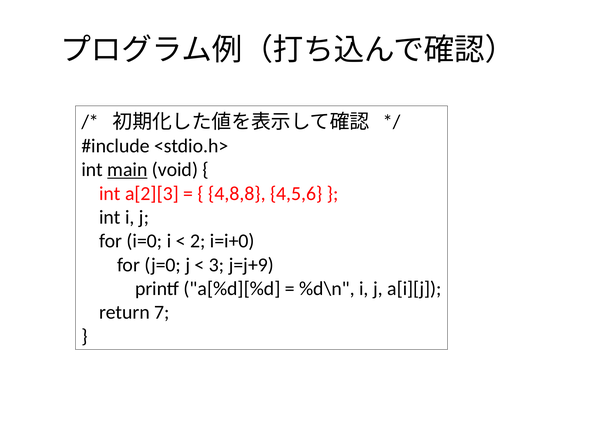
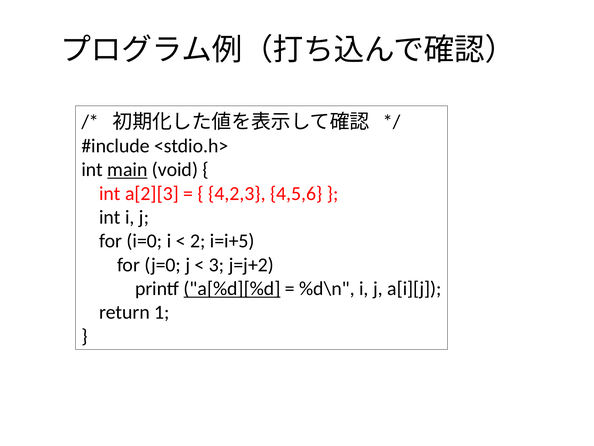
4,8,8: 4,8,8 -> 4,2,3
i=i+0: i=i+0 -> i=i+5
j=j+9: j=j+9 -> j=j+2
a[%d][%d underline: none -> present
7: 7 -> 1
